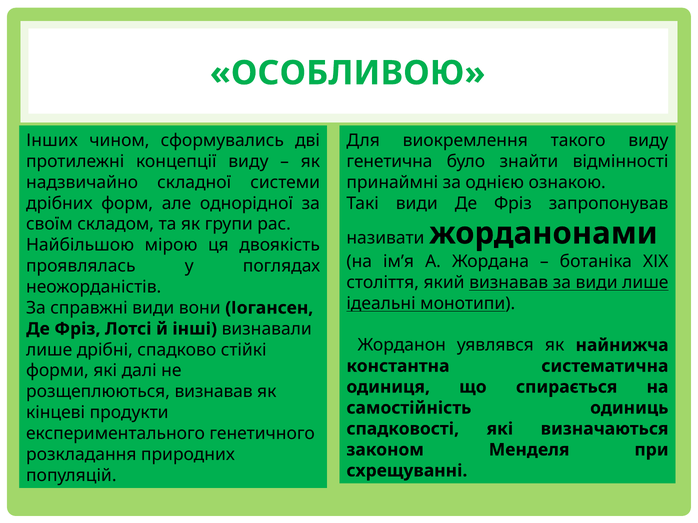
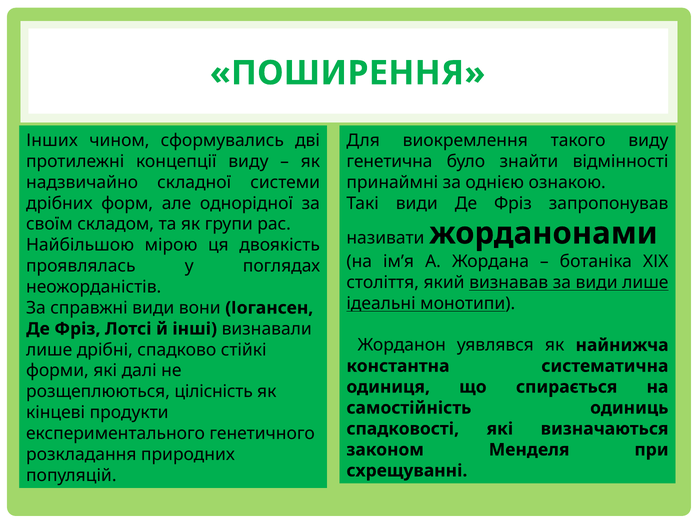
ОСОБЛИВОЮ: ОСОБЛИВОЮ -> ПОШИРЕННЯ
розщеплюються визнавав: визнавав -> цілісність
